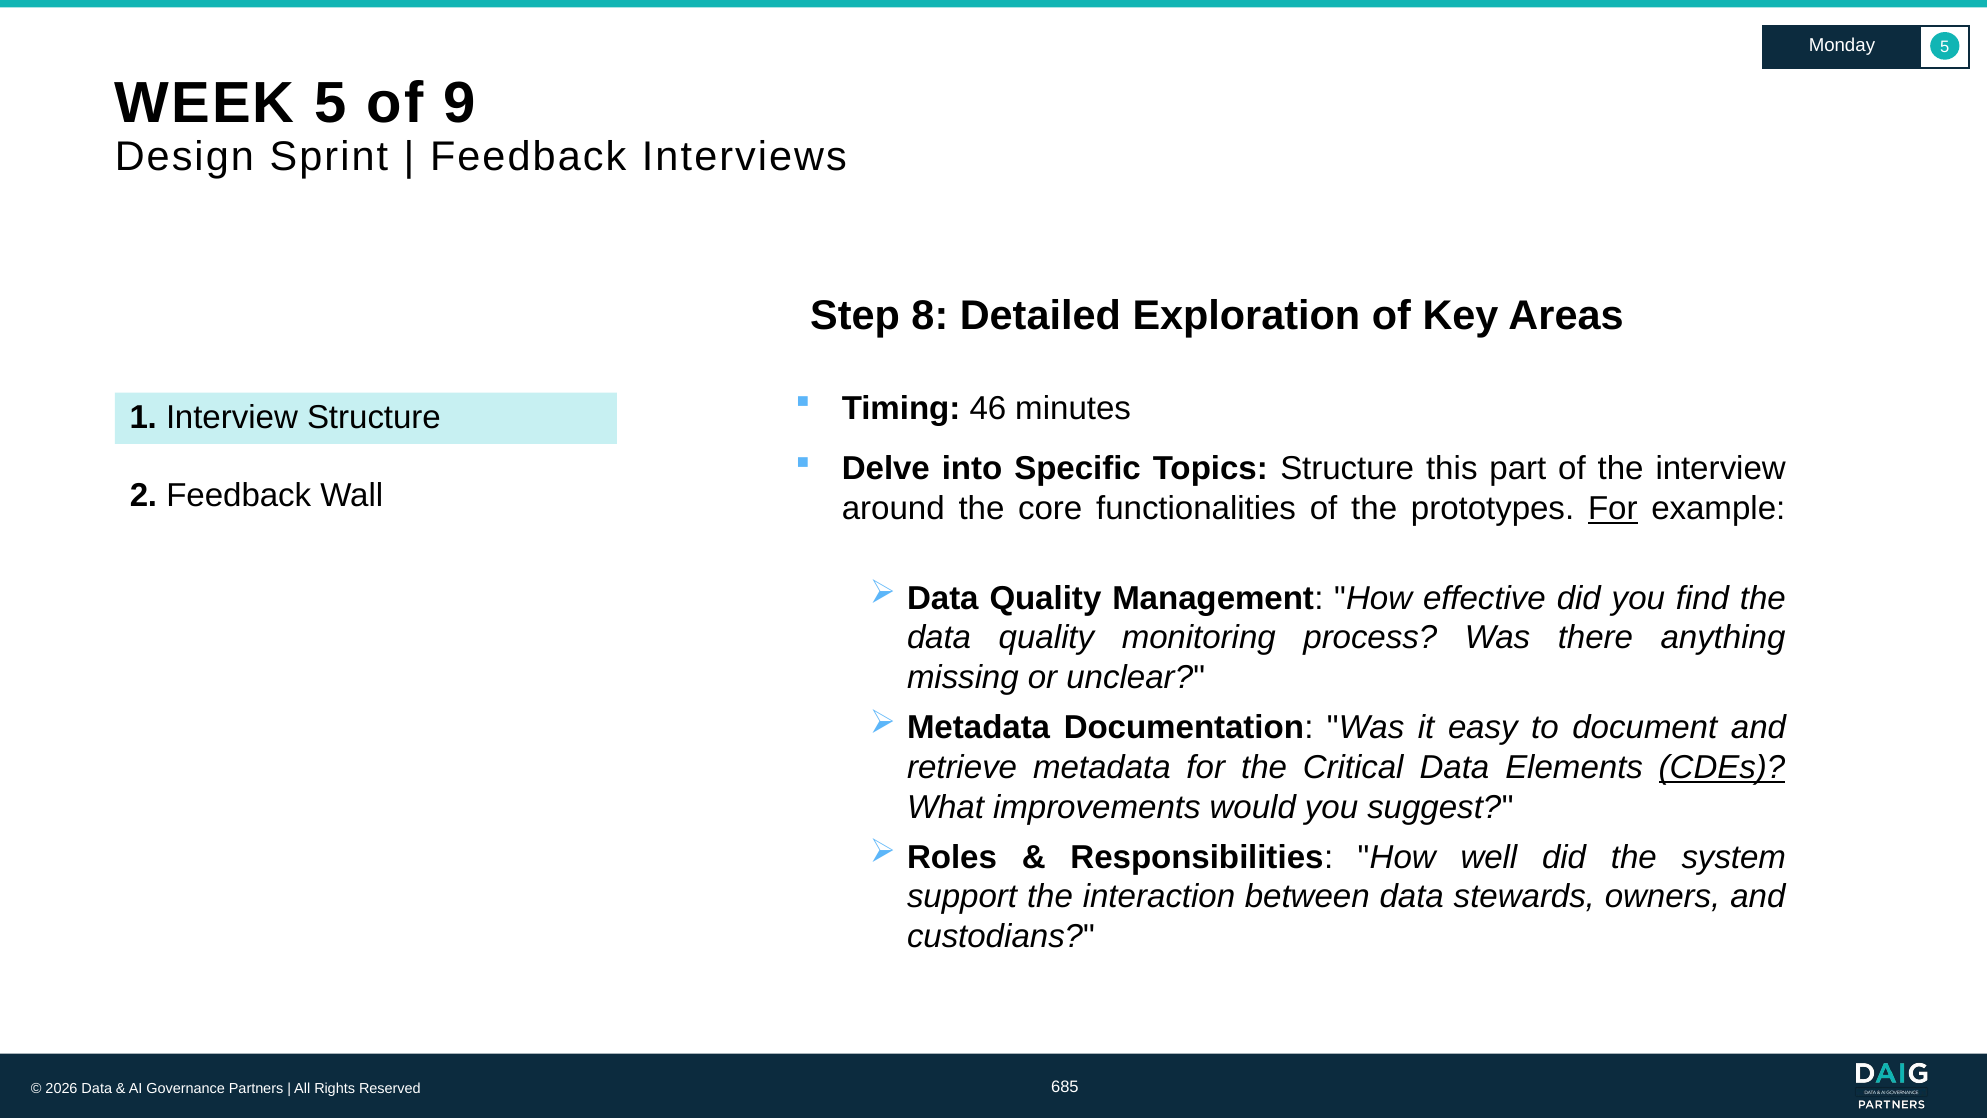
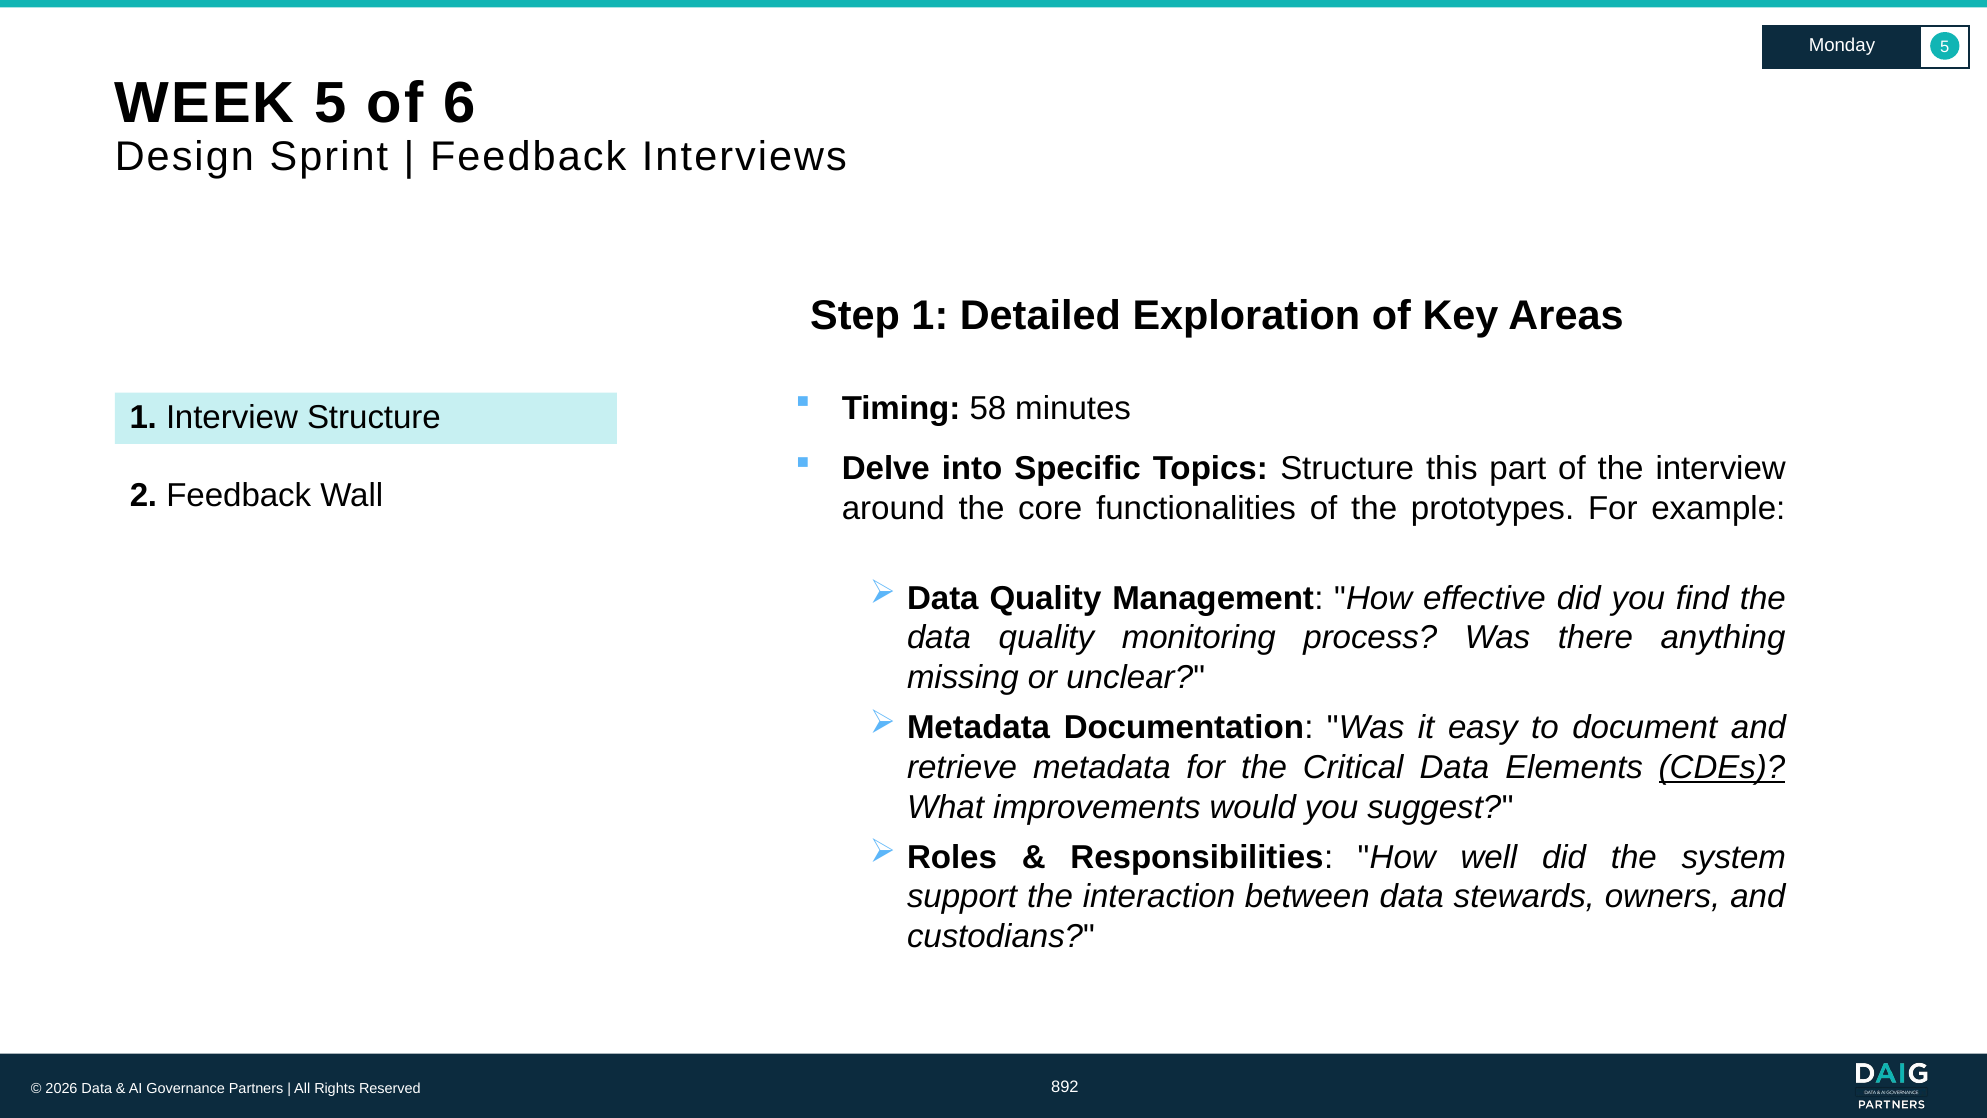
9: 9 -> 6
Step 8: 8 -> 1
46: 46 -> 58
For at (1613, 508) underline: present -> none
685: 685 -> 892
